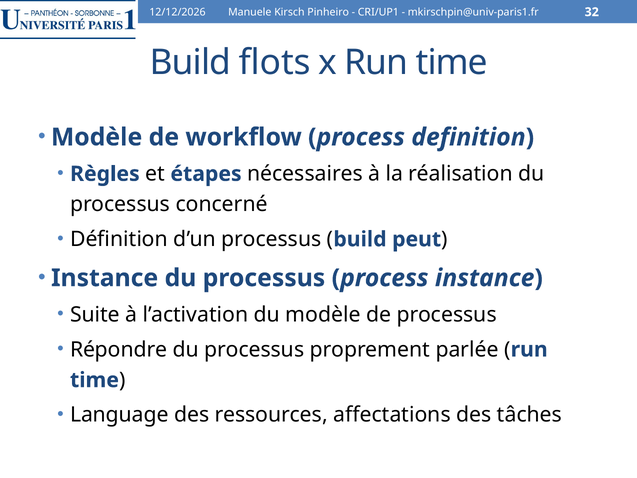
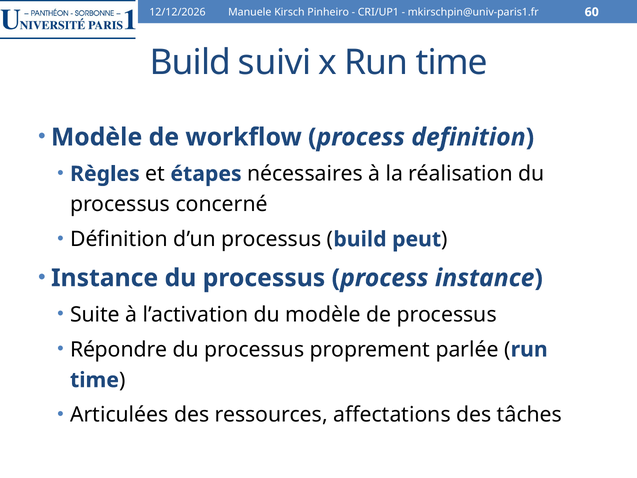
32: 32 -> 60
flots: flots -> suivi
Language: Language -> Articulées
